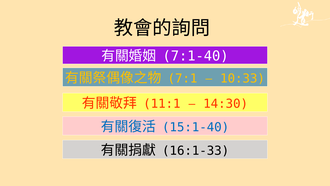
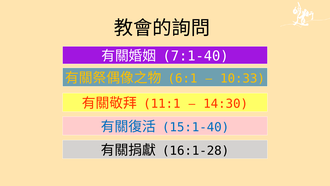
7:1: 7:1 -> 6:1
16:1-33: 16:1-33 -> 16:1-28
